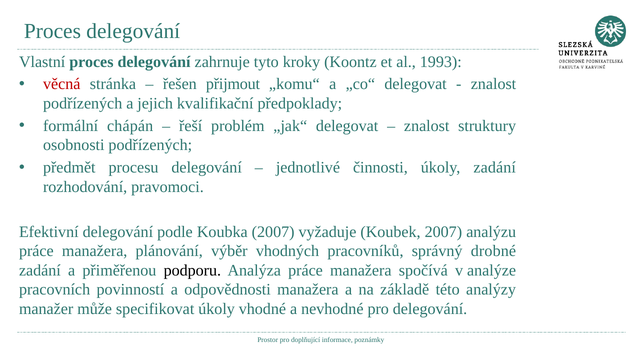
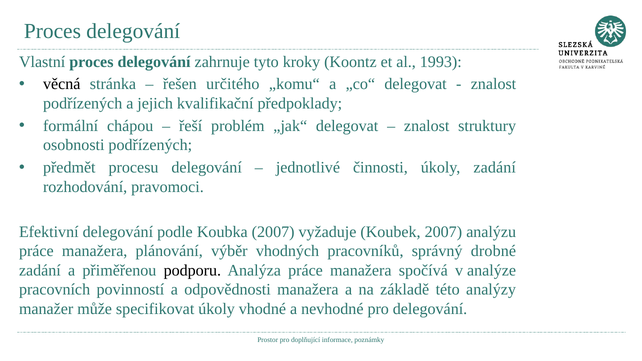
věcná colour: red -> black
přijmout: přijmout -> určitého
chápán: chápán -> chápou
